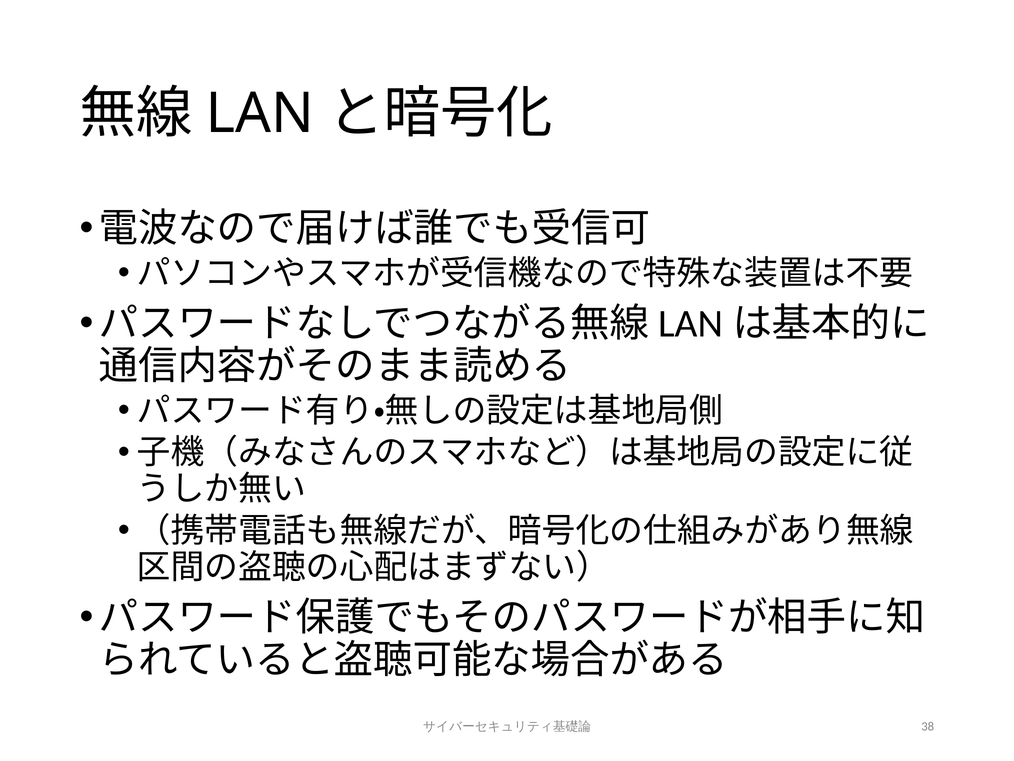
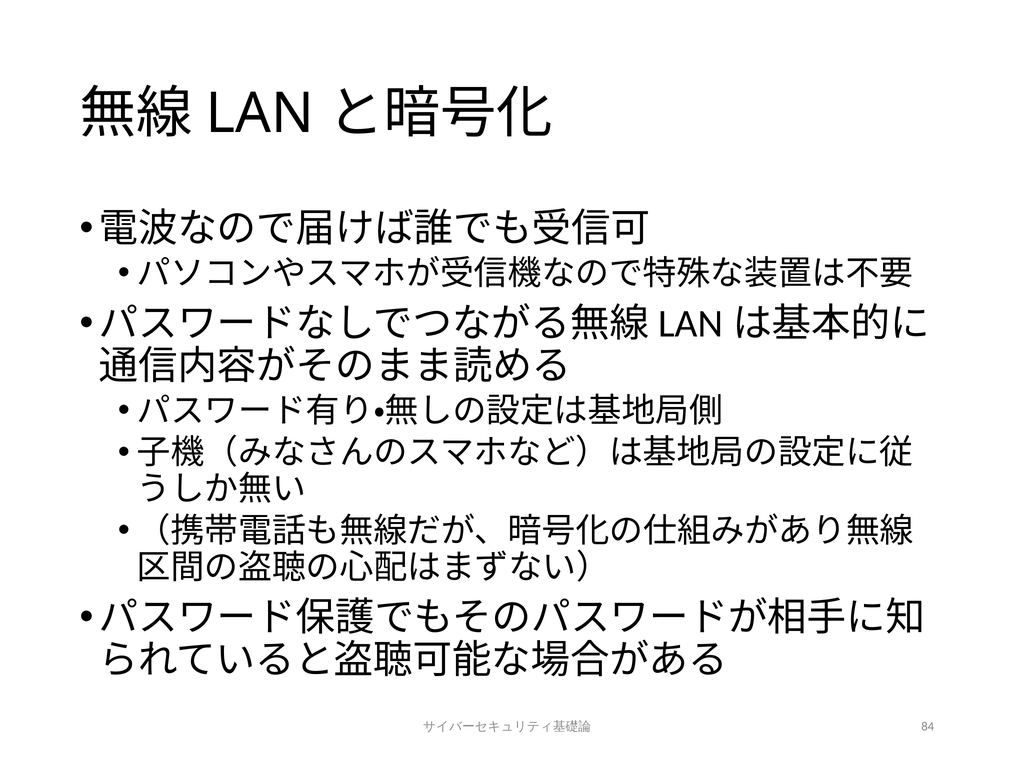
38: 38 -> 84
